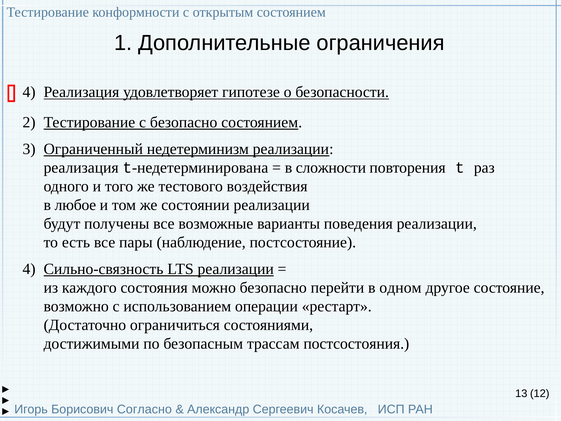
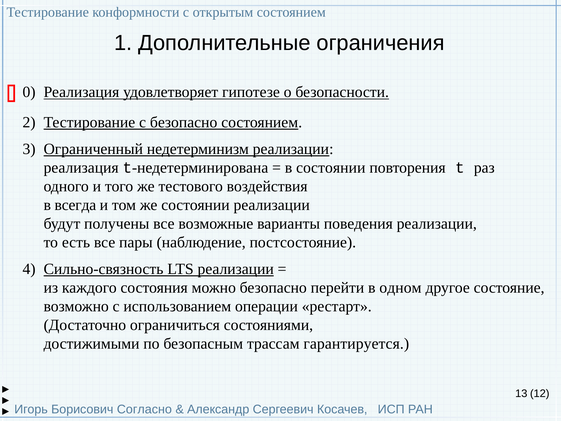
4 at (29, 92): 4 -> 0
в сложности: сложности -> состоянии
любое: любое -> всегда
постсостояния: постсостояния -> гарантируется
